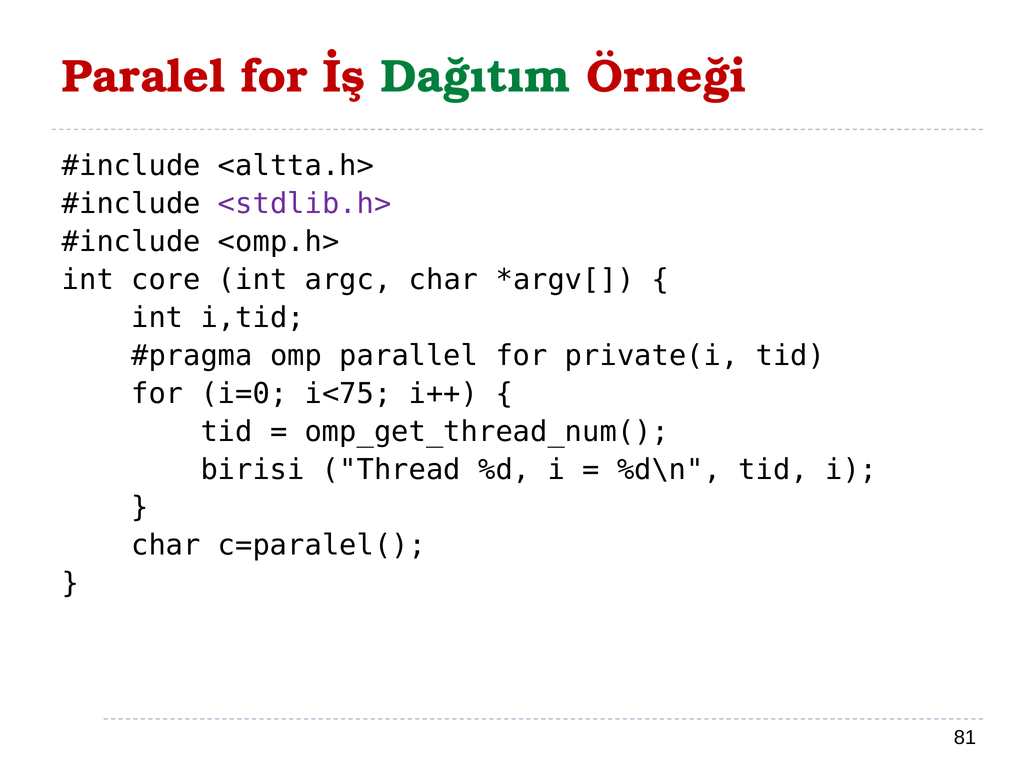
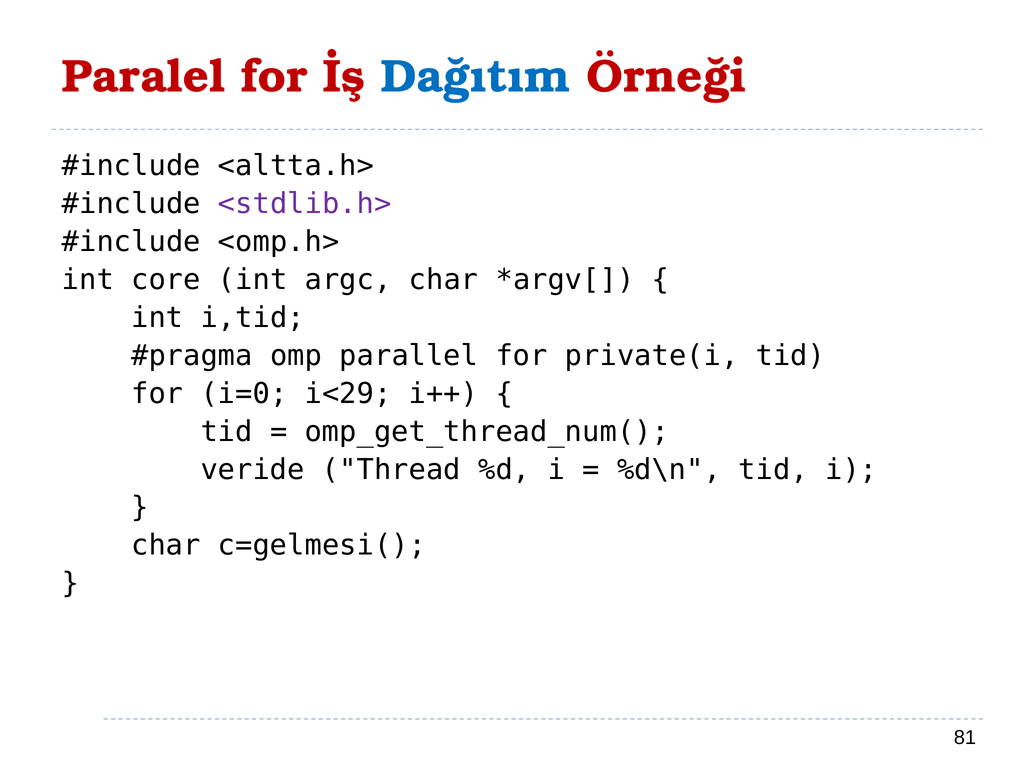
Dağıtım colour: green -> blue
i<75: i<75 -> i<29
birisi: birisi -> veride
c=paralel(: c=paralel( -> c=gelmesi(
